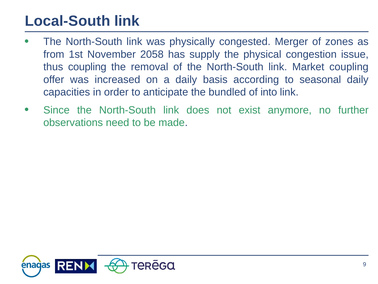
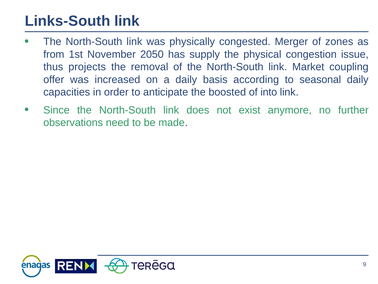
Local-South: Local-South -> Links-South
2058: 2058 -> 2050
thus coupling: coupling -> projects
bundled: bundled -> boosted
